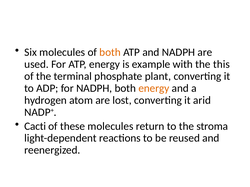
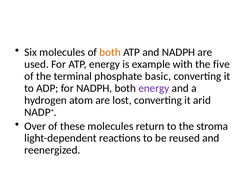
this: this -> five
plant: plant -> basic
energy at (154, 88) colour: orange -> purple
Cacti: Cacti -> Over
